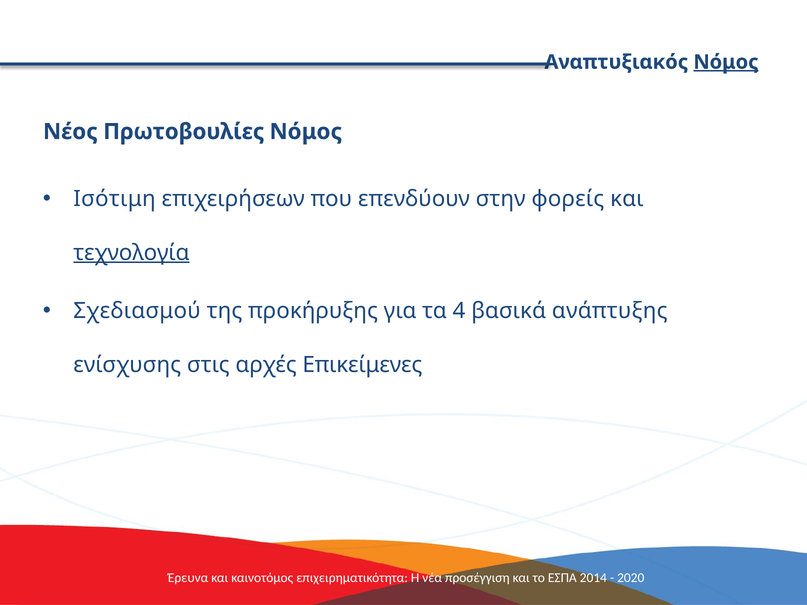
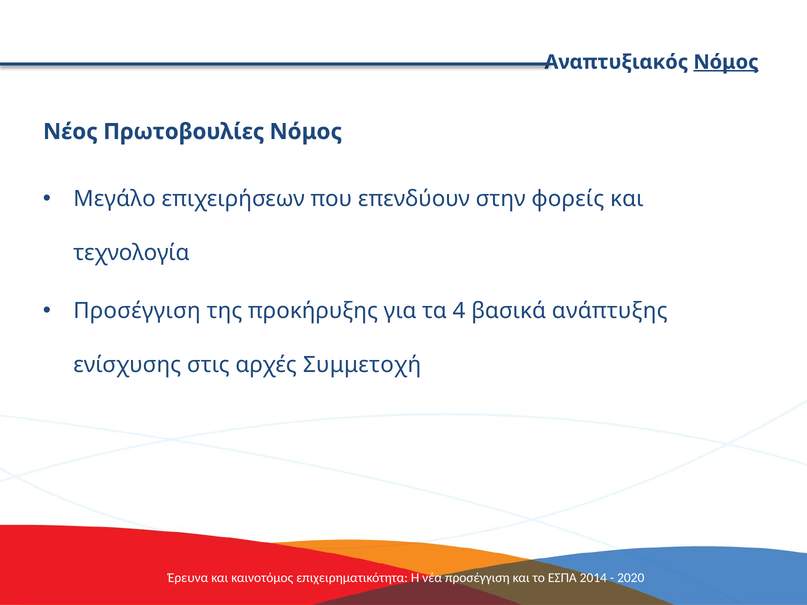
Ισότιμη: Ισότιμη -> Μεγάλο
τεχνολογία underline: present -> none
Σχεδιασμού at (137, 311): Σχεδιασμού -> Προσέγγιση
Επικείμενες: Επικείμενες -> Συμμετοχή
